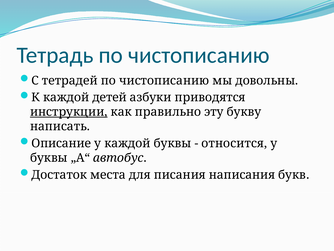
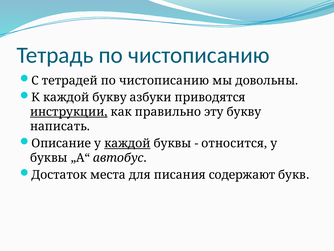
каждой детей: детей -> букву
каждой at (127, 143) underline: none -> present
написания: написания -> содержают
